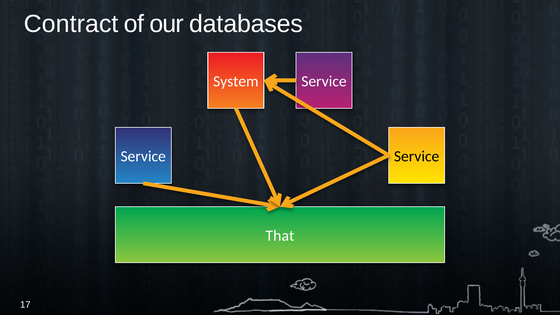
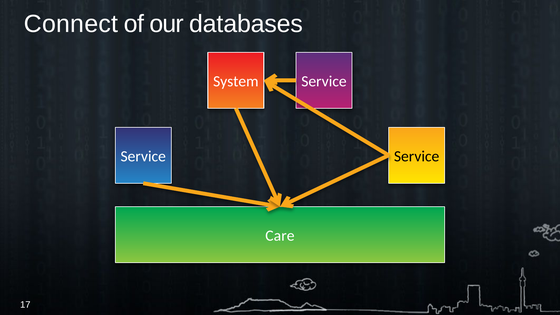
Contract: Contract -> Connect
That: That -> Care
